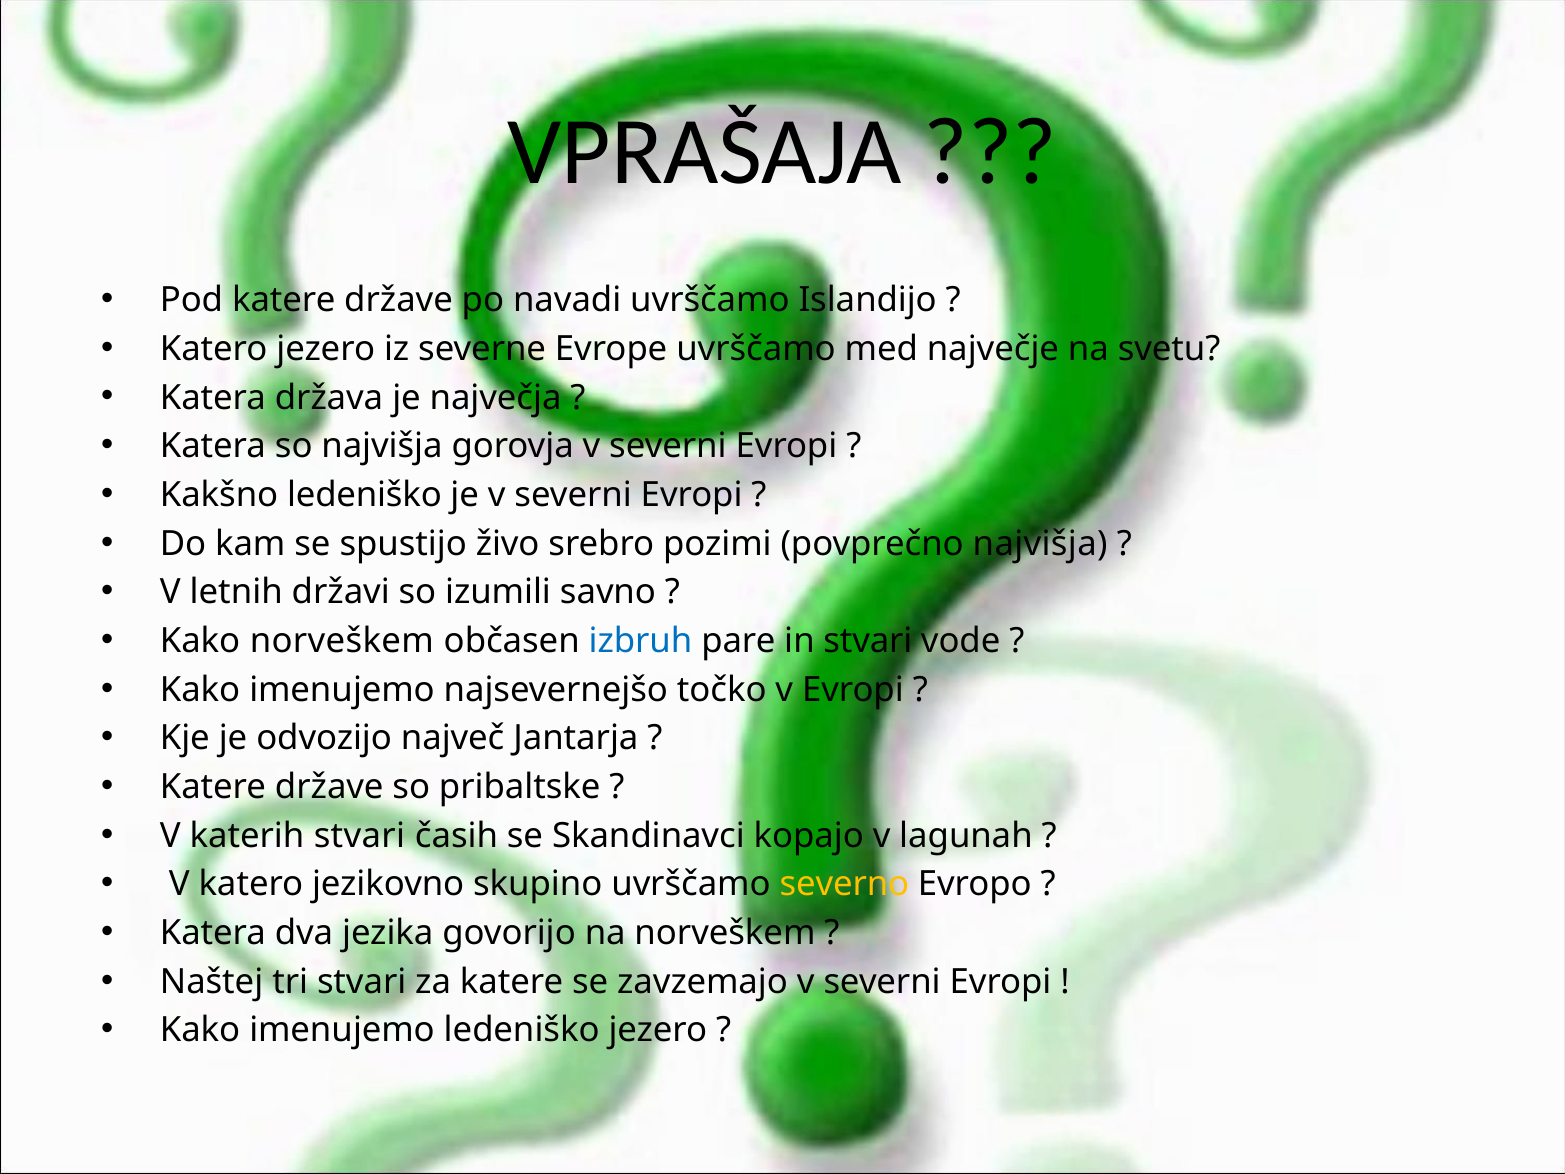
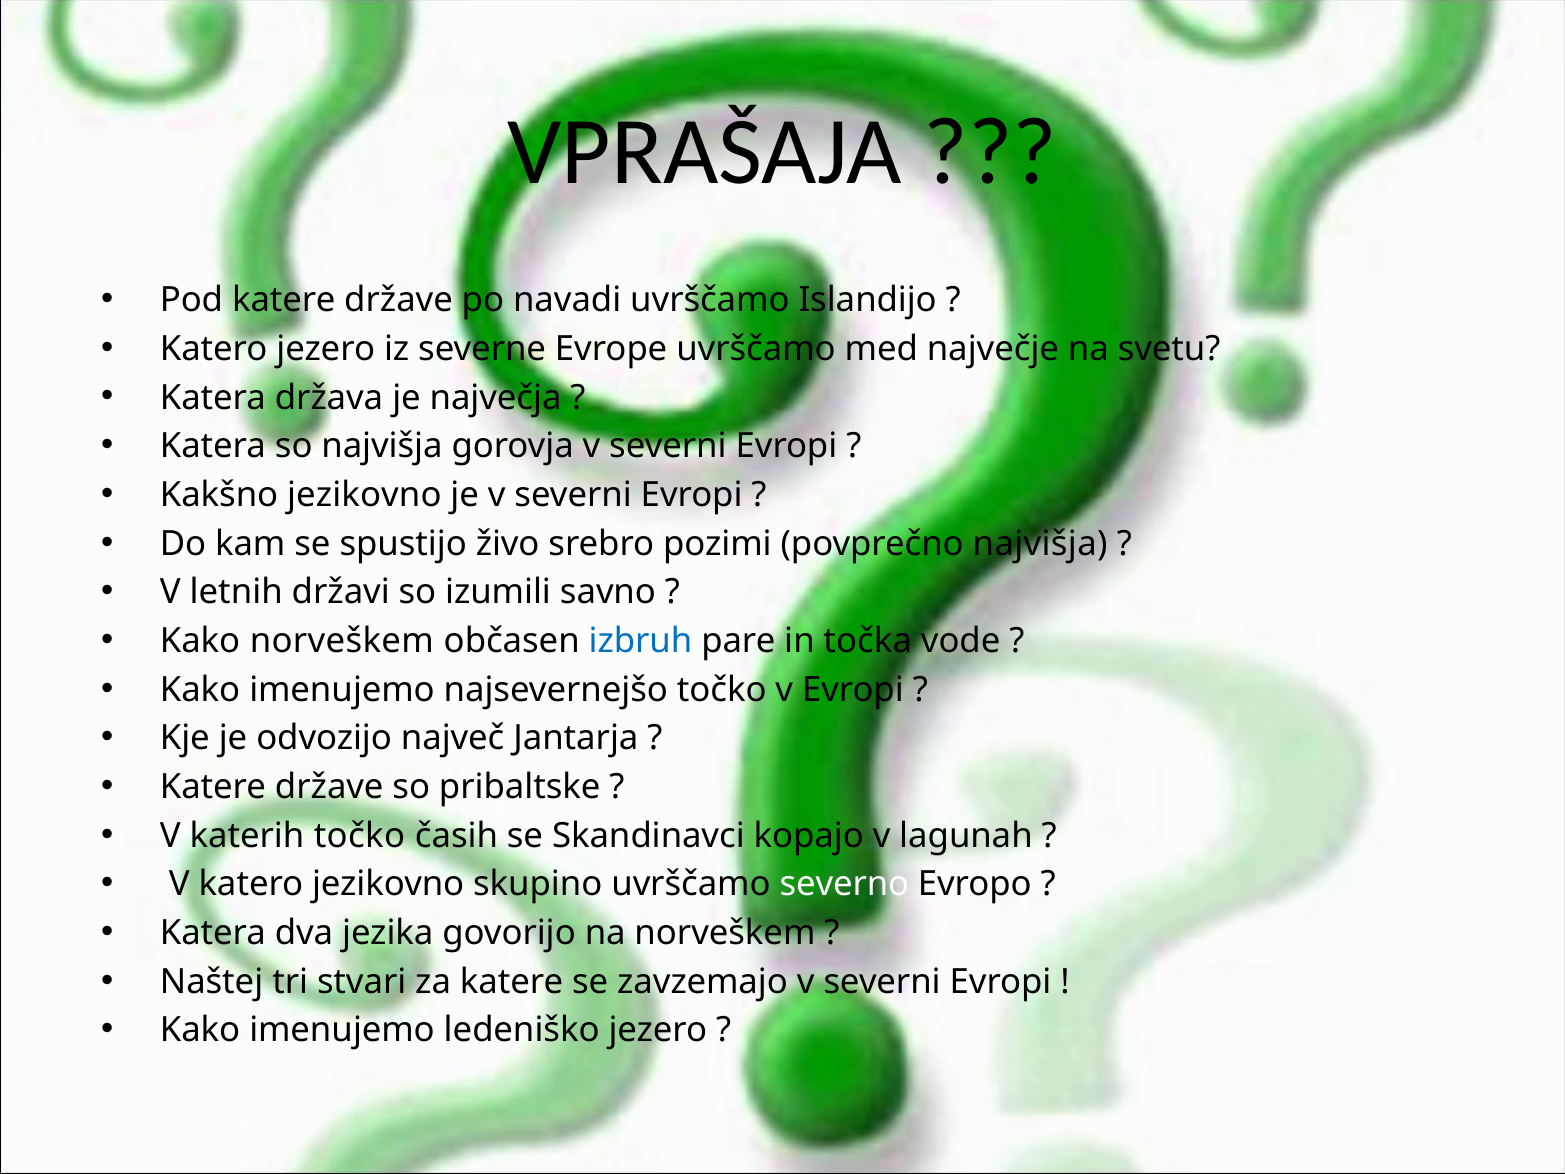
Kakšno ledeniško: ledeniško -> jezikovno
in stvari: stvari -> točka
katerih stvari: stvari -> točko
severno colour: yellow -> white
